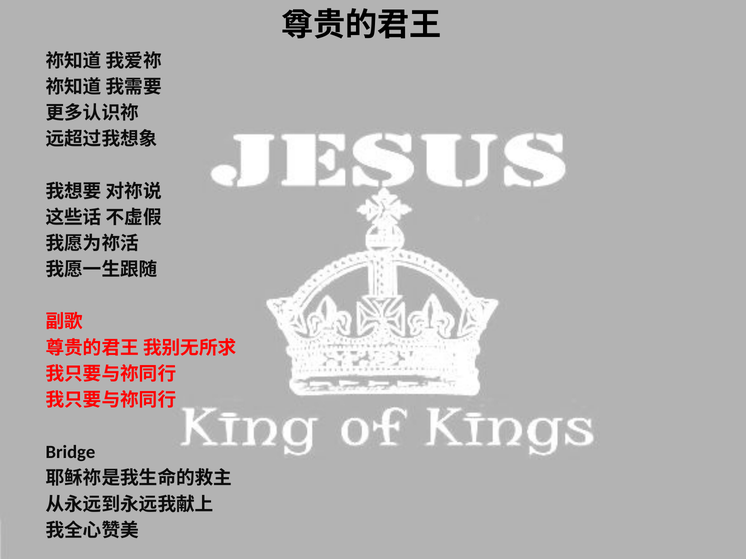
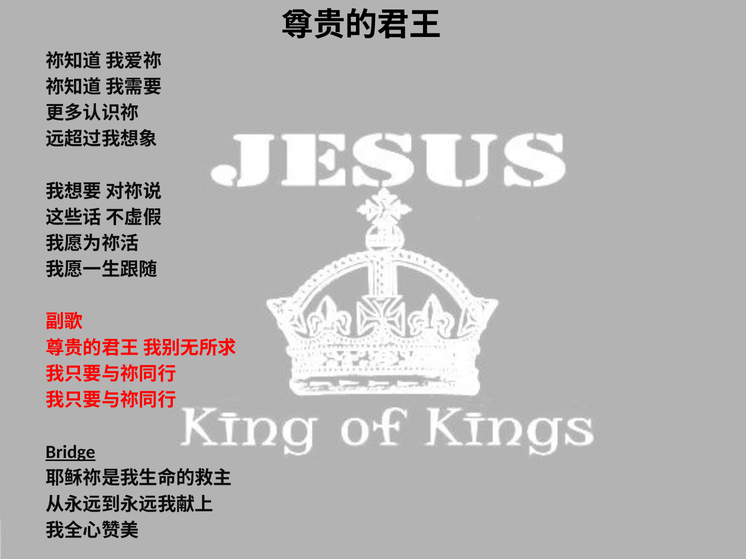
Bridge underline: none -> present
